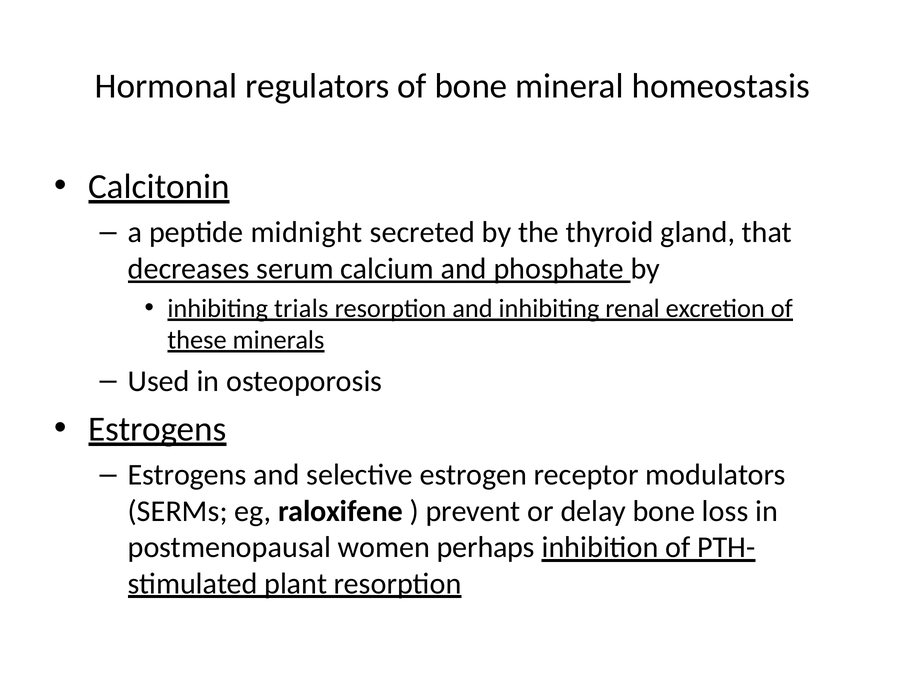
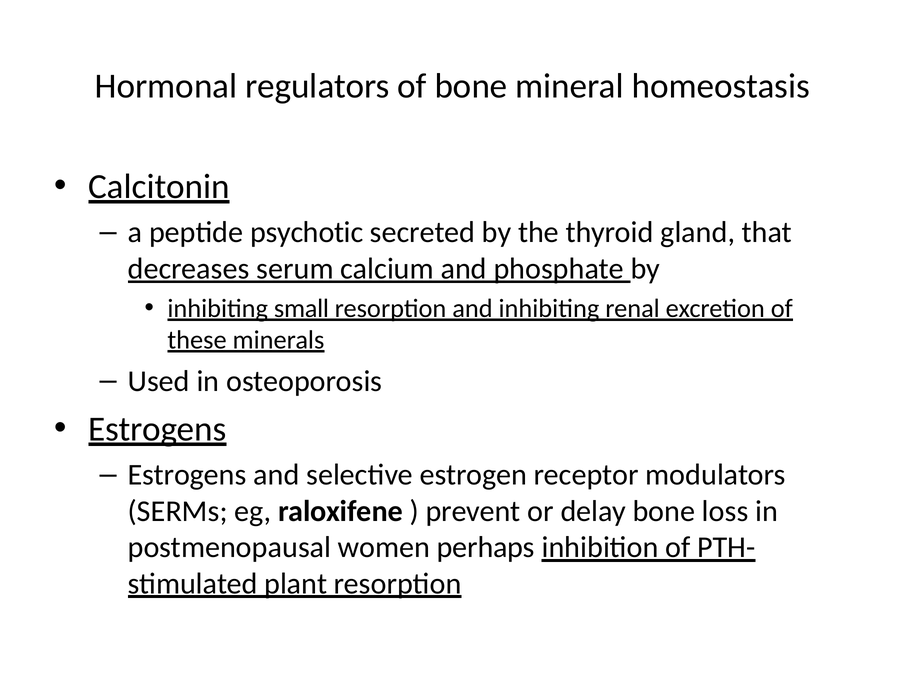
midnight: midnight -> psychotic
trials: trials -> small
